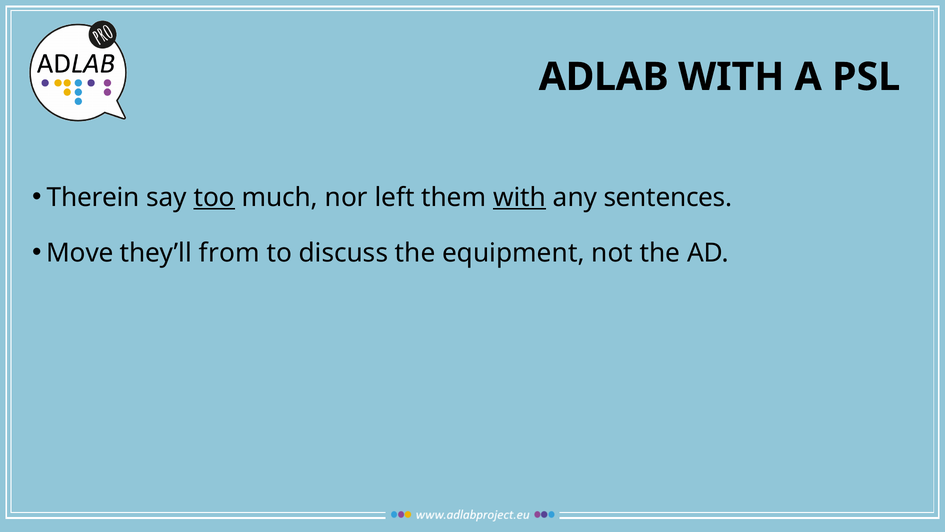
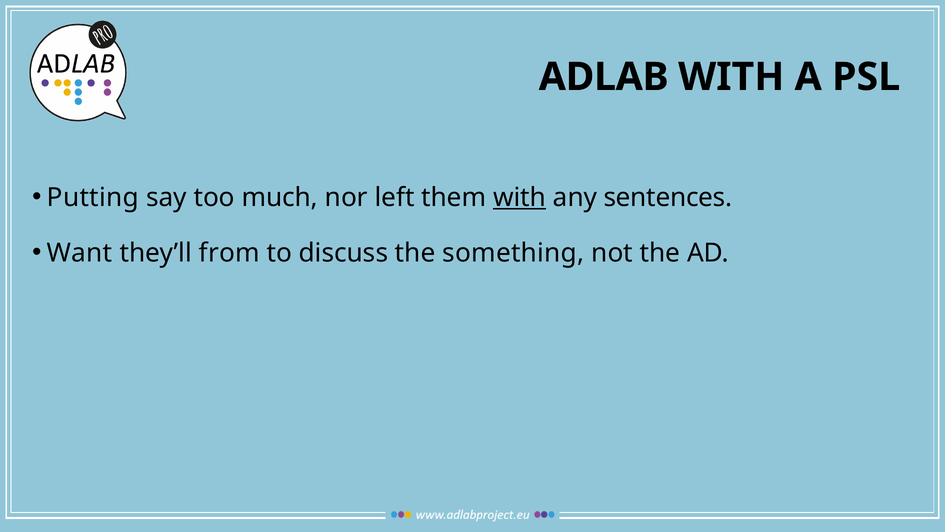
Therein: Therein -> Putting
too underline: present -> none
Move: Move -> Want
equipment: equipment -> something
